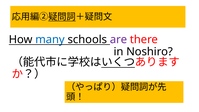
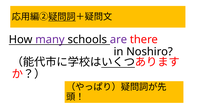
many colour: blue -> purple
